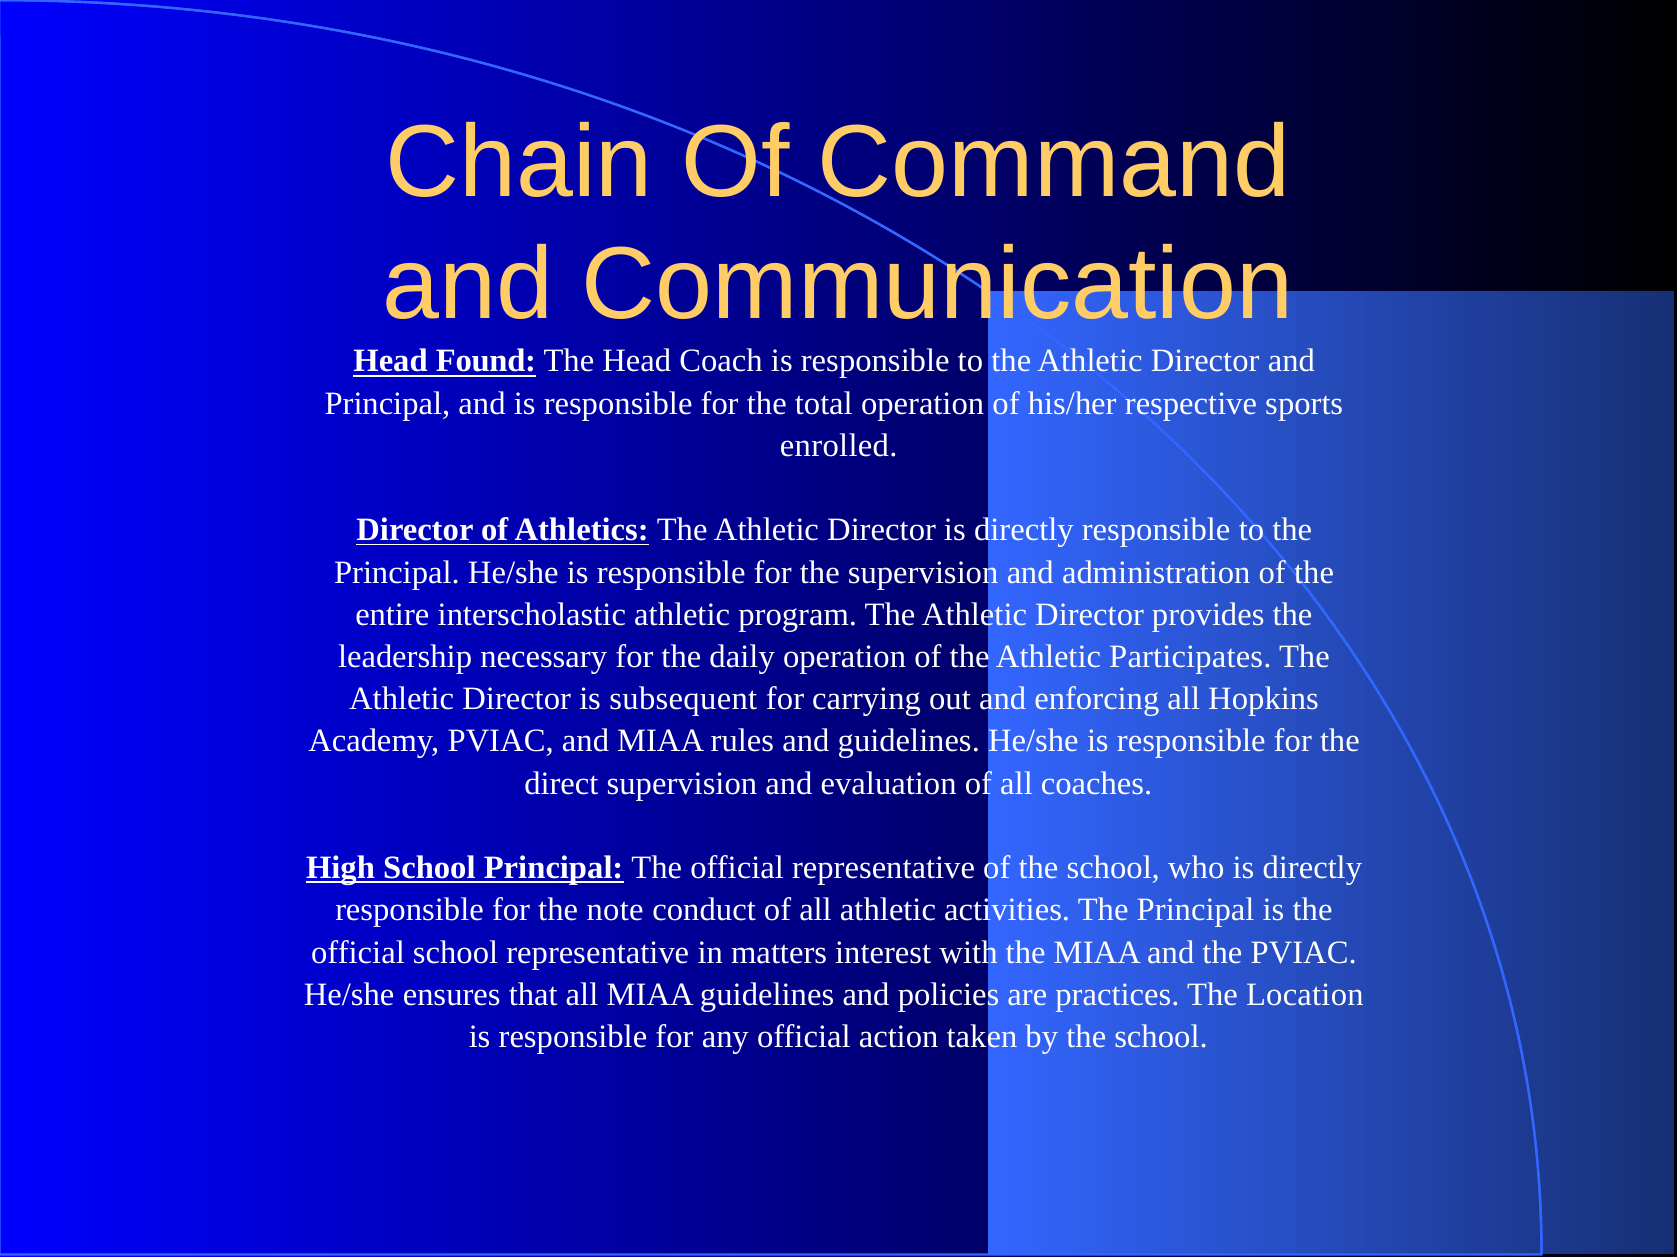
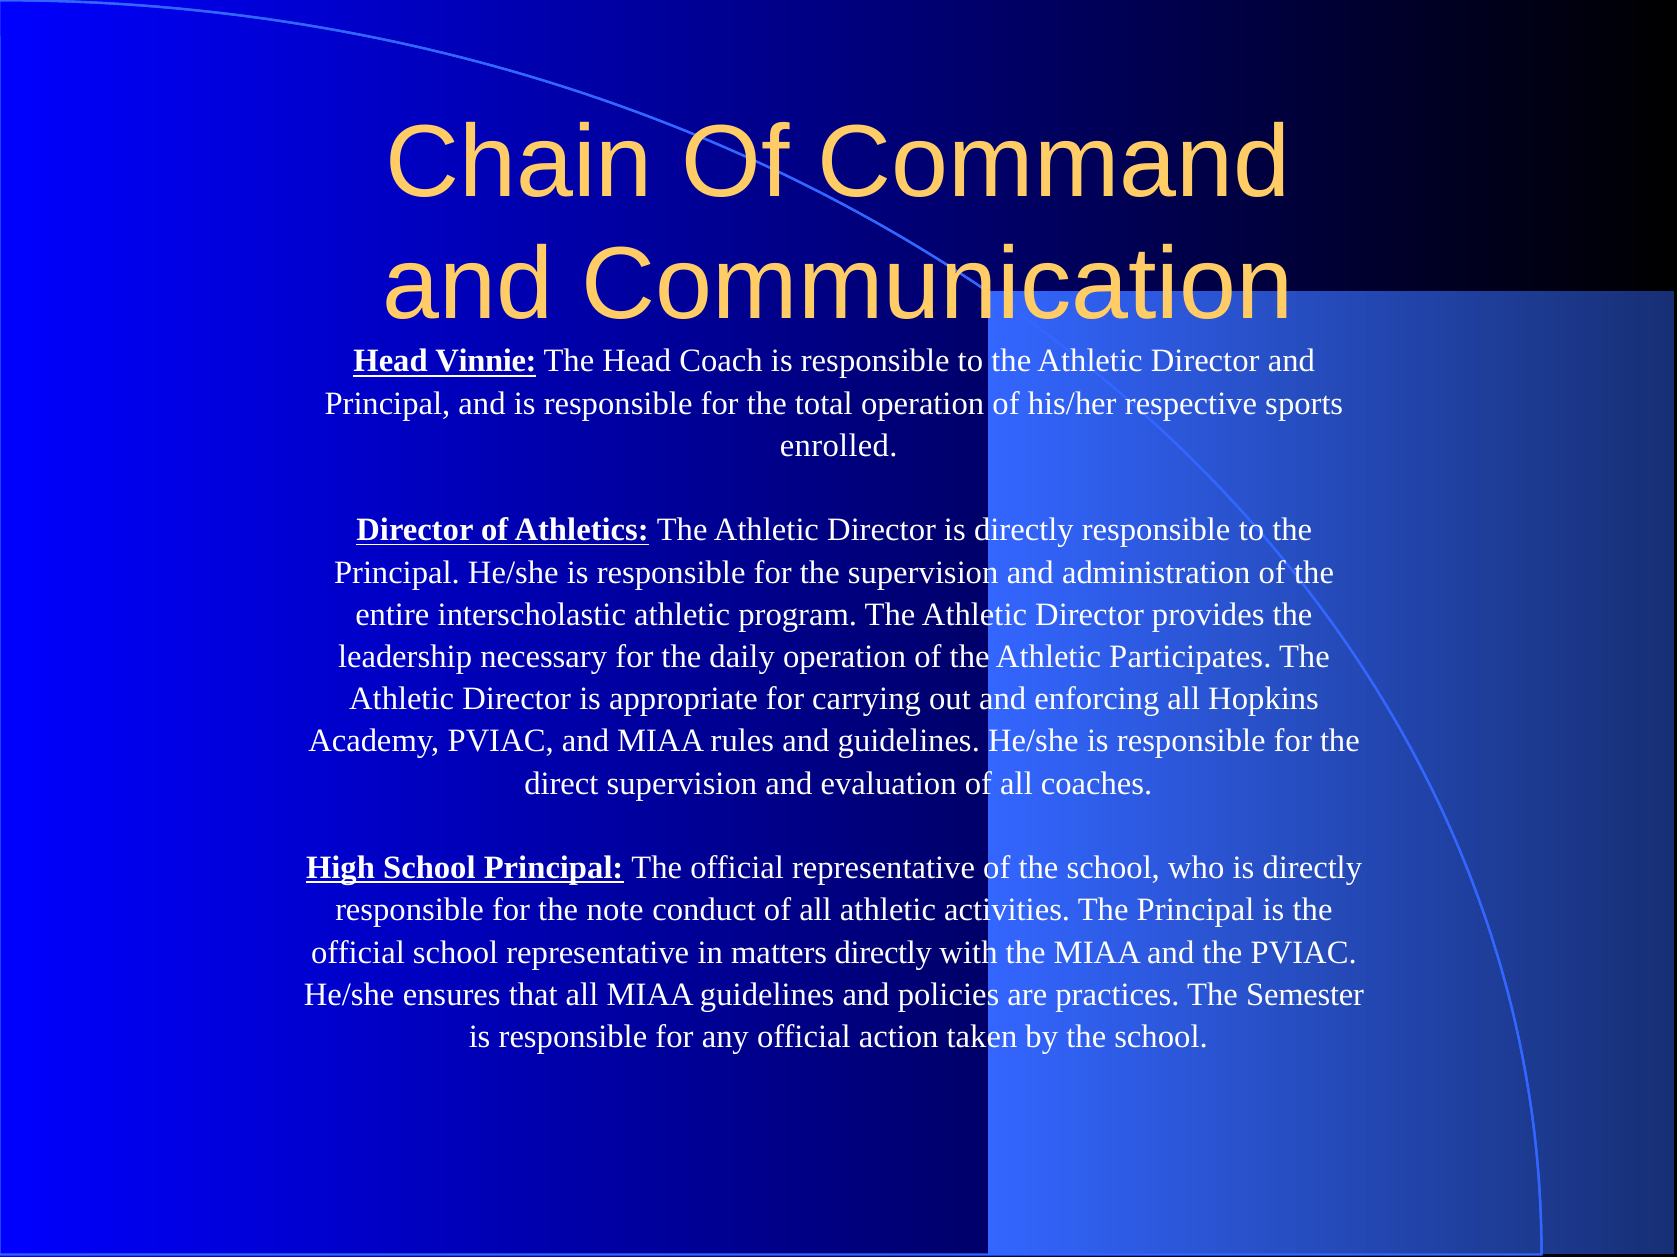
Found: Found -> Vinnie
subsequent: subsequent -> appropriate
matters interest: interest -> directly
Location: Location -> Semester
